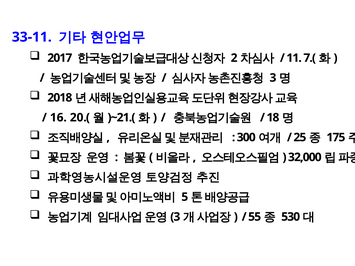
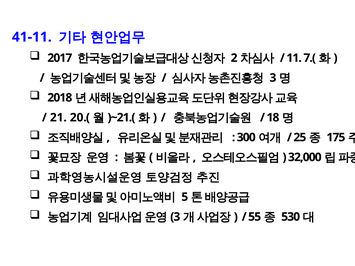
33-11: 33-11 -> 41-11
16: 16 -> 21
